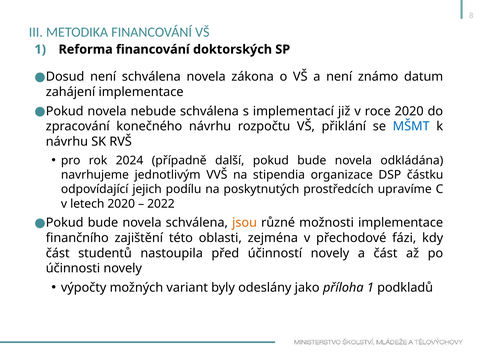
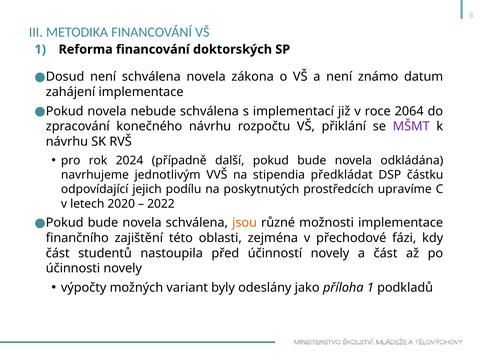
roce 2020: 2020 -> 2064
MŠMT colour: blue -> purple
organizace: organizace -> předkládat
